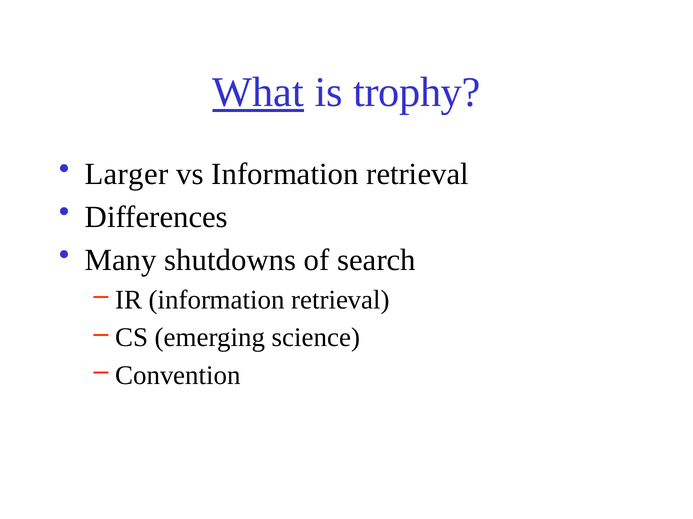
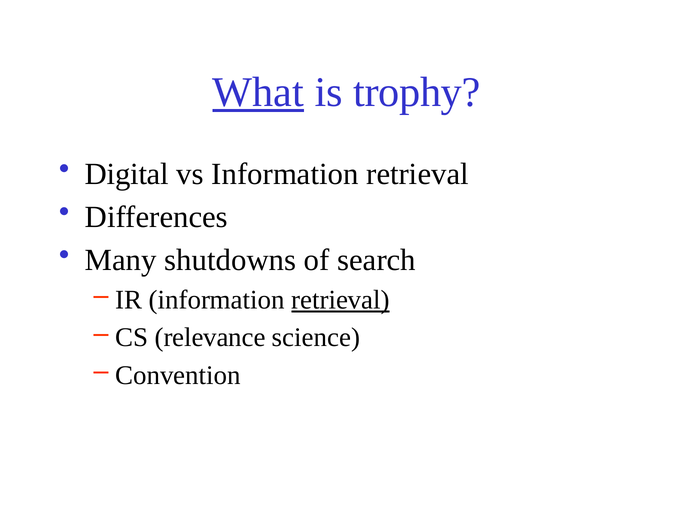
Larger: Larger -> Digital
retrieval at (341, 300) underline: none -> present
emerging: emerging -> relevance
